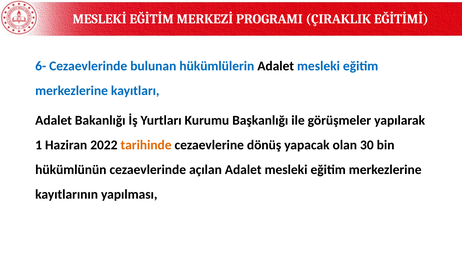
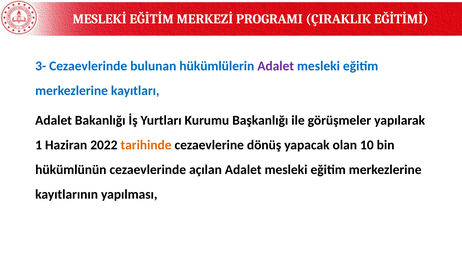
6-: 6- -> 3-
Adalet at (276, 66) colour: black -> purple
30: 30 -> 10
